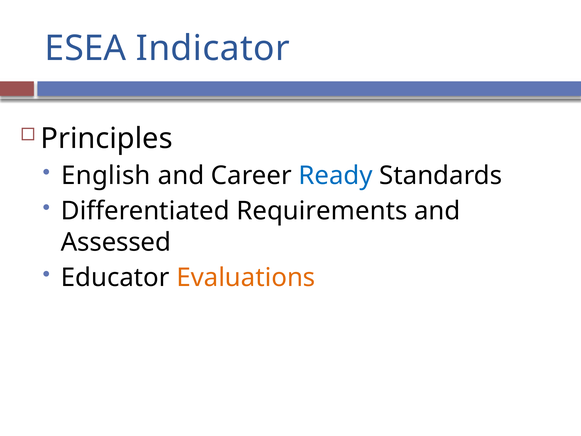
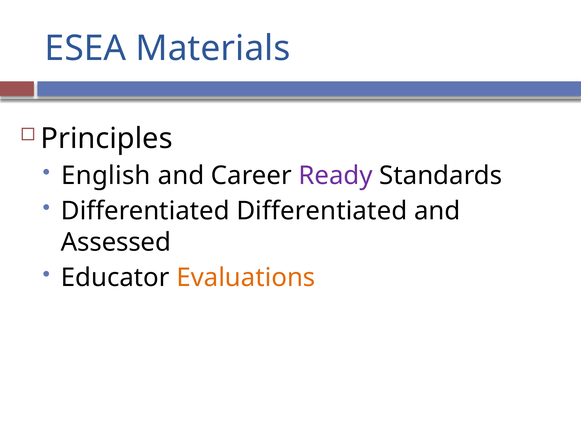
Indicator: Indicator -> Materials
Ready colour: blue -> purple
Differentiated Requirements: Requirements -> Differentiated
